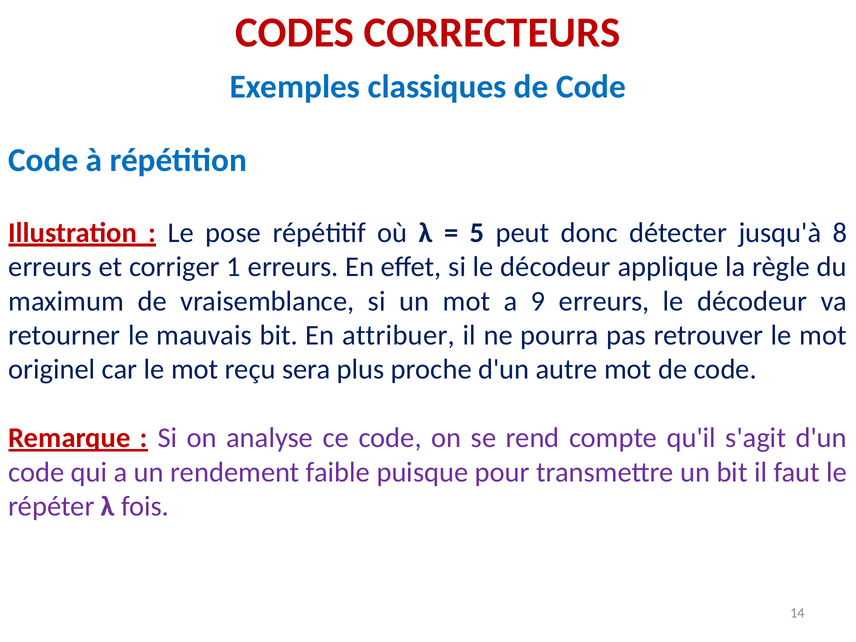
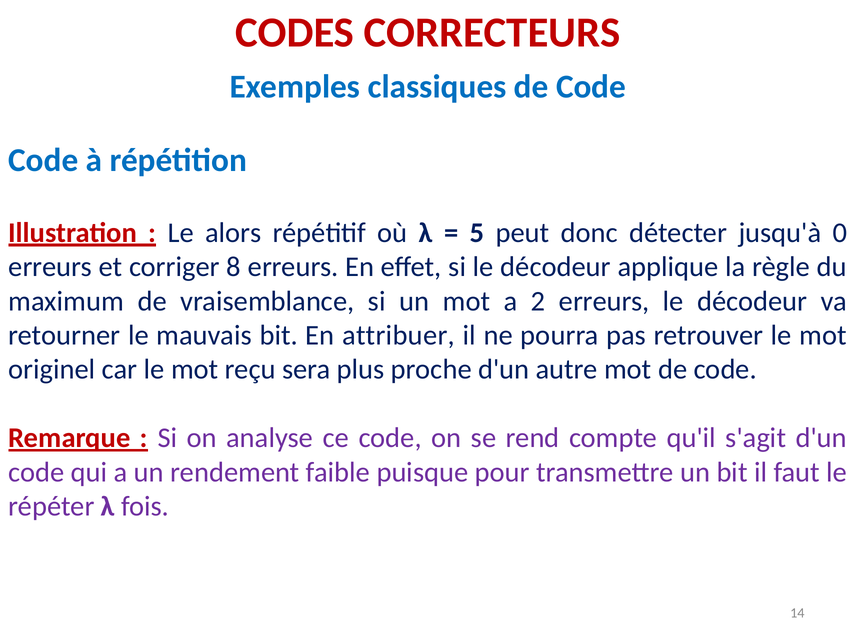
pose: pose -> alors
8: 8 -> 0
1: 1 -> 8
9: 9 -> 2
